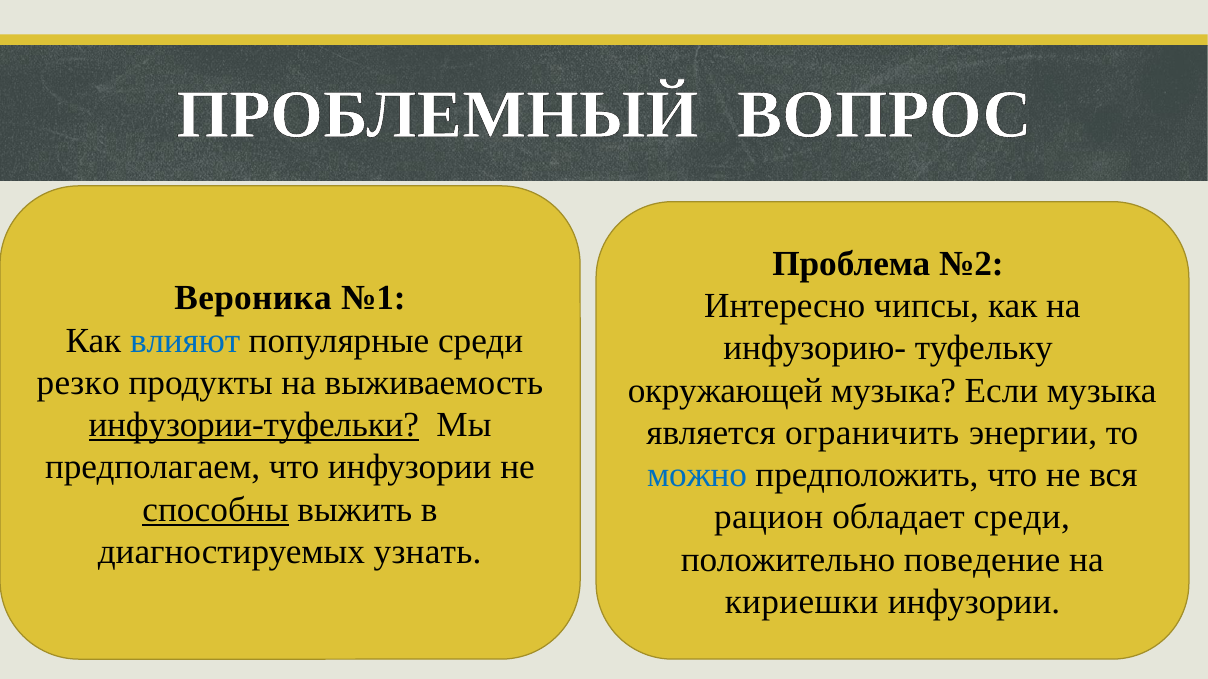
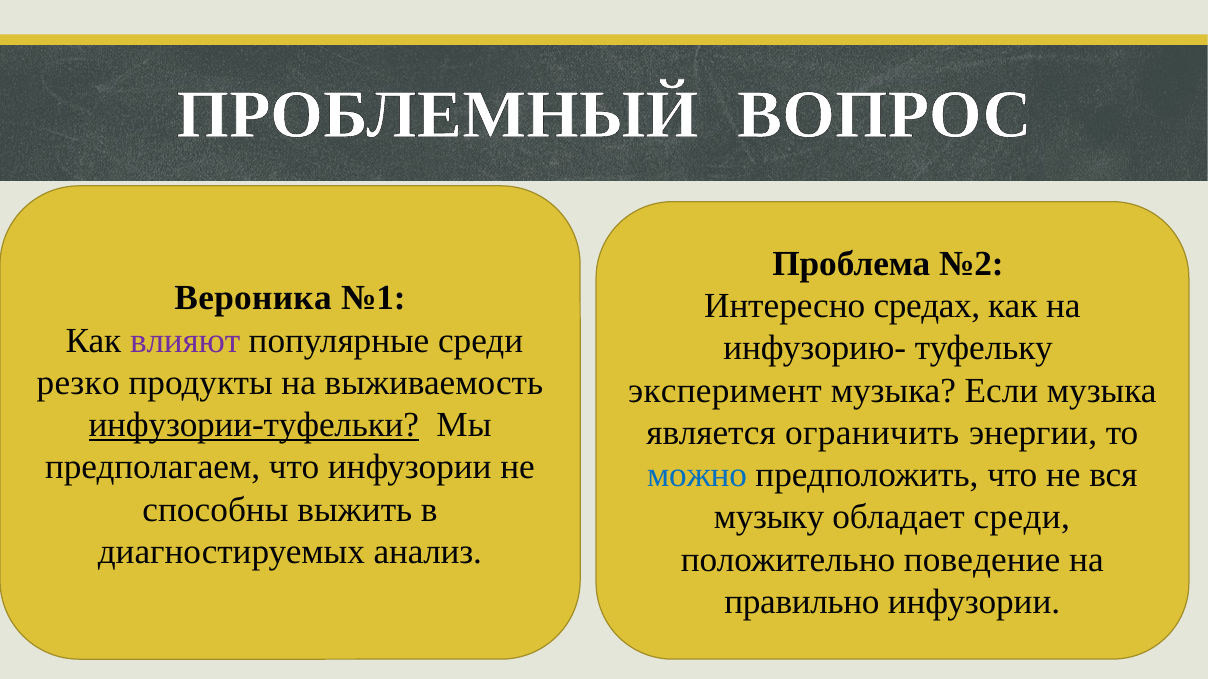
чипсы: чипсы -> средах
влияют colour: blue -> purple
окружающей: окружающей -> эксперимент
способны underline: present -> none
рацион: рацион -> музыку
узнать: узнать -> анализ
кириешки: кириешки -> правильно
